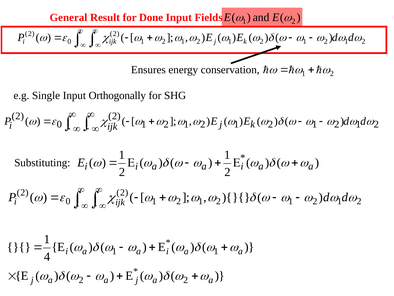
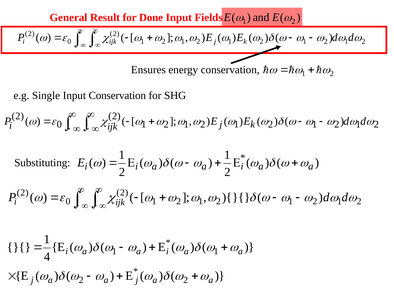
Input Orthogonally: Orthogonally -> Conservation
